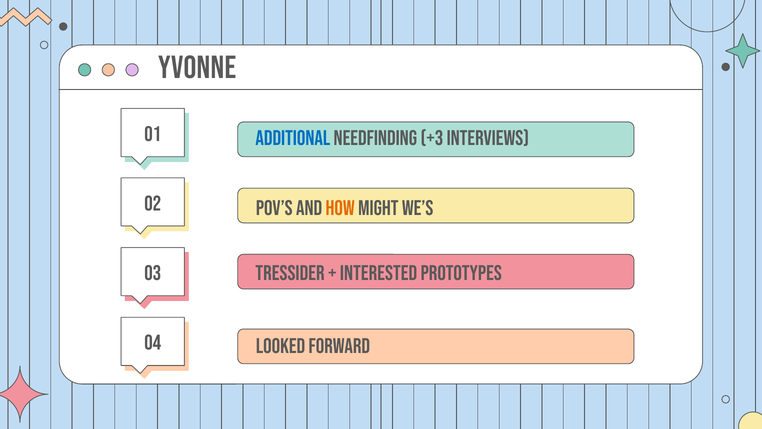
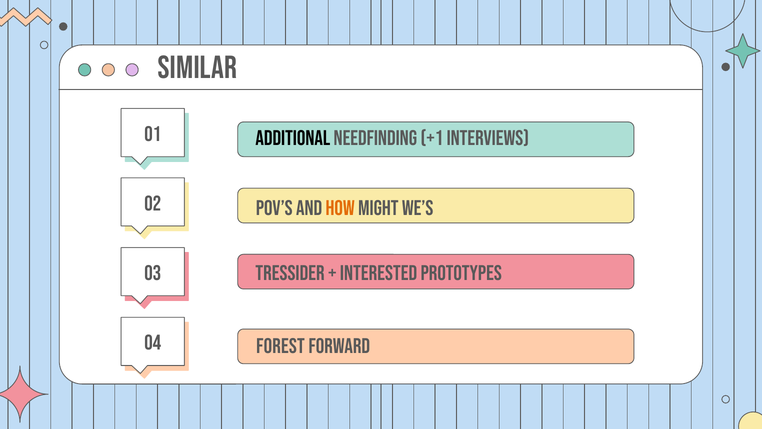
Yvonne: Yvonne -> Similar
Additional colour: blue -> black
+3: +3 -> +1
Looked: Looked -> Forest
